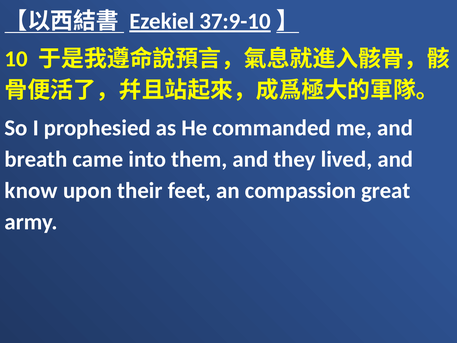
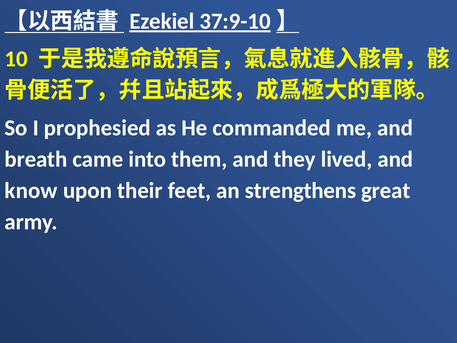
compassion: compassion -> strengthens
